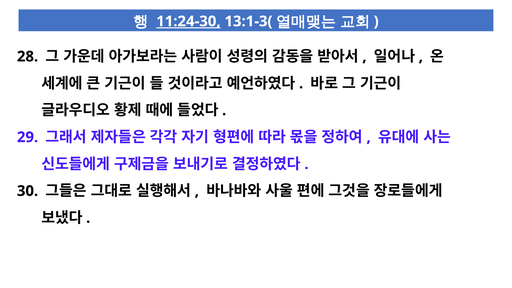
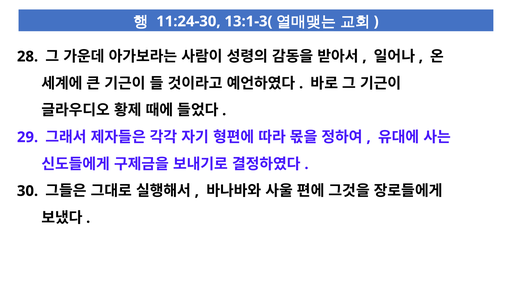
11:24-30 underline: present -> none
